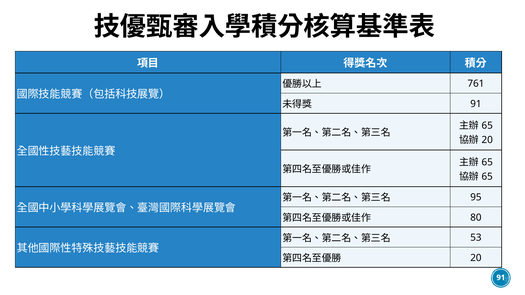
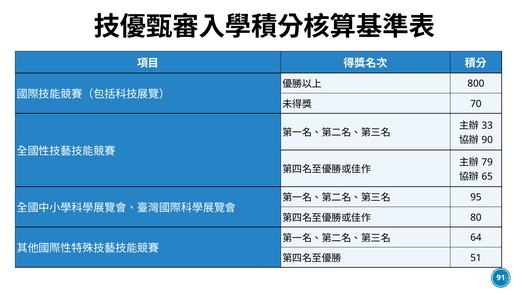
761: 761 -> 800
91 at (476, 104): 91 -> 70
65 at (487, 126): 65 -> 33
20 at (487, 140): 20 -> 90
65 at (487, 162): 65 -> 79
53: 53 -> 64
20 at (476, 258): 20 -> 51
